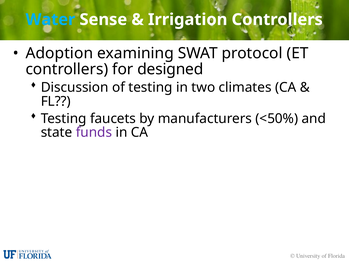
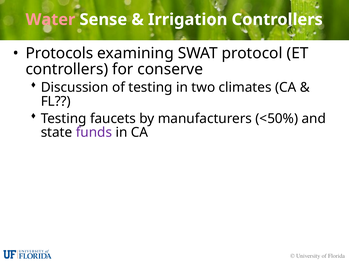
Water colour: light blue -> pink
Adoption: Adoption -> Protocols
designed: designed -> conserve
